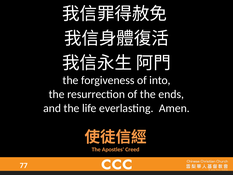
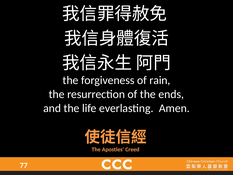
into: into -> rain
